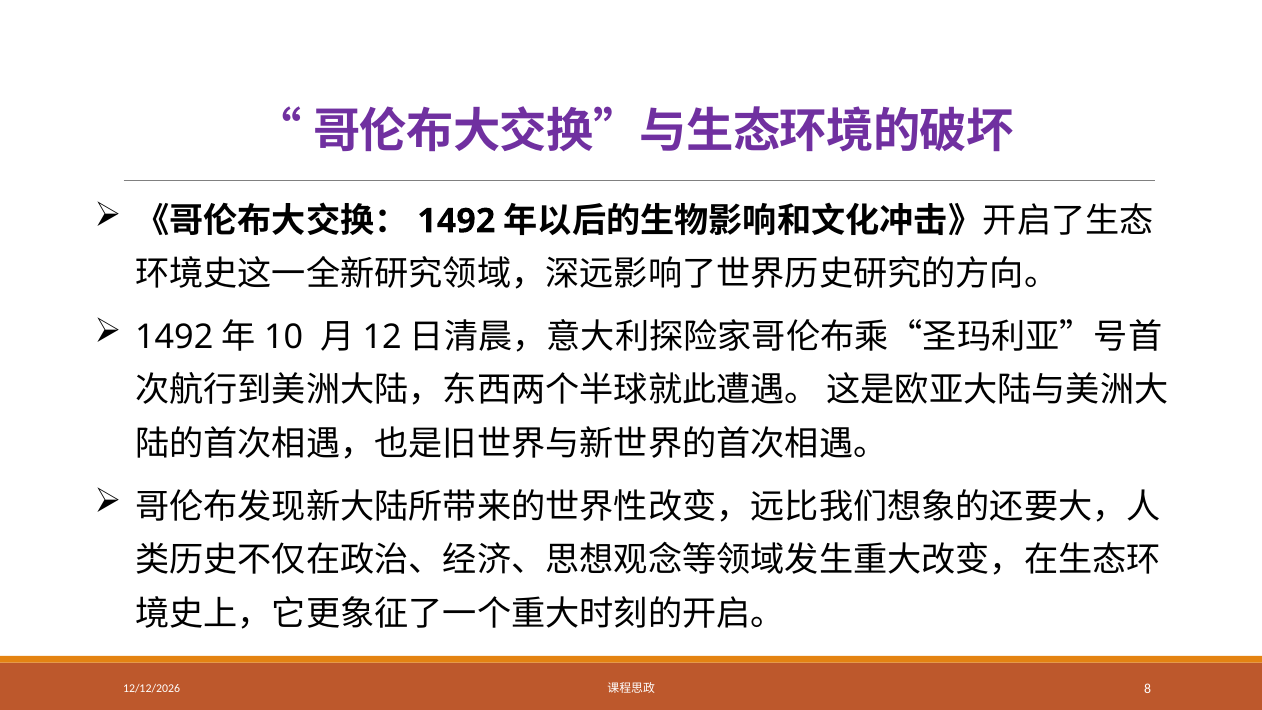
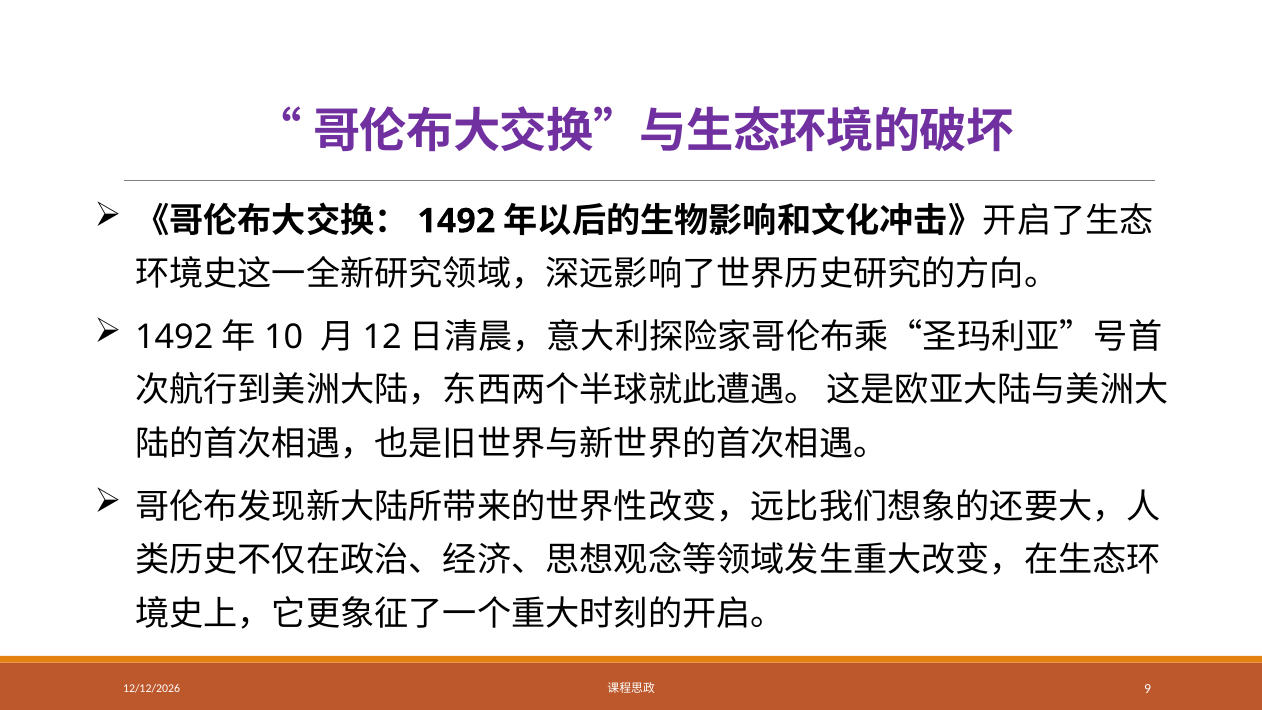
8: 8 -> 9
